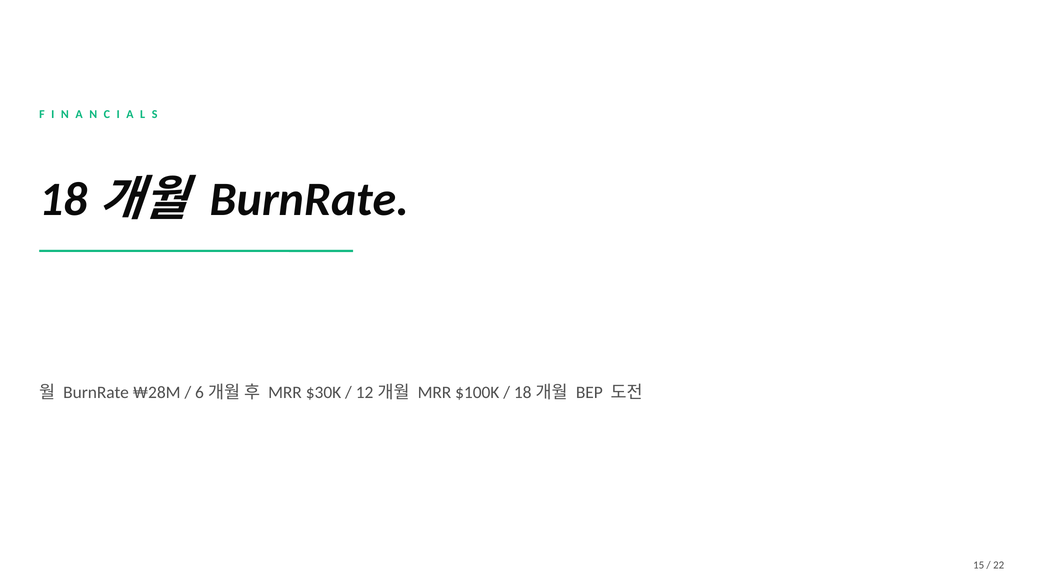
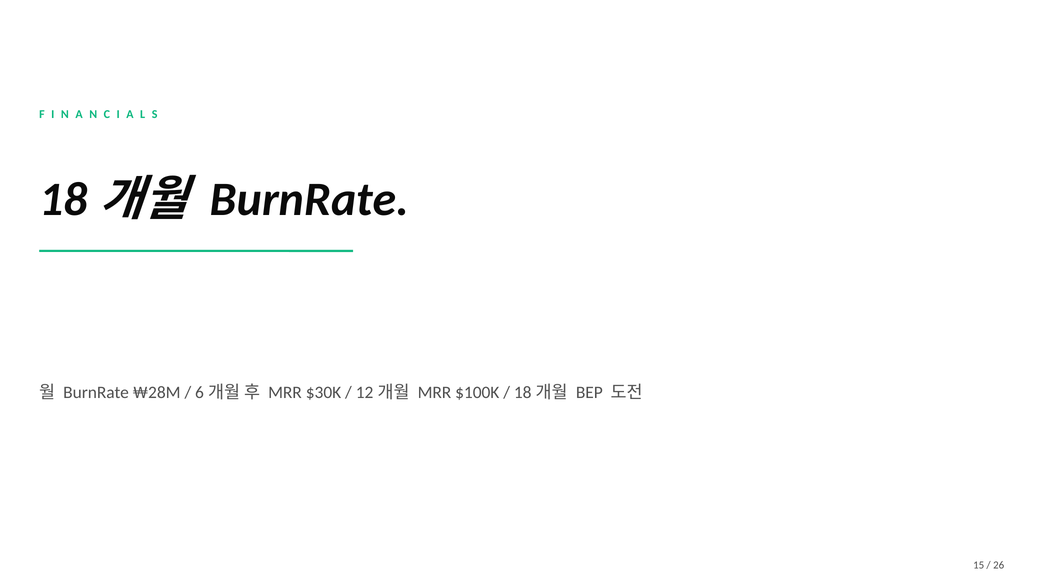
22: 22 -> 26
